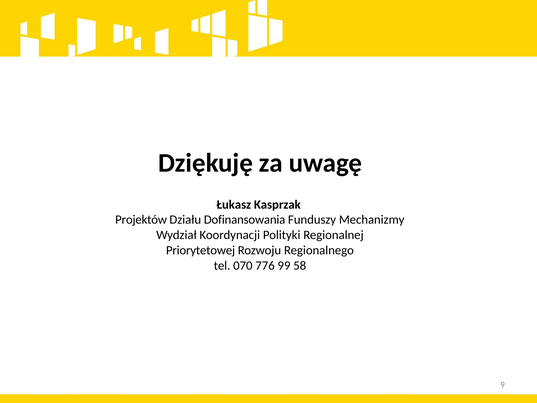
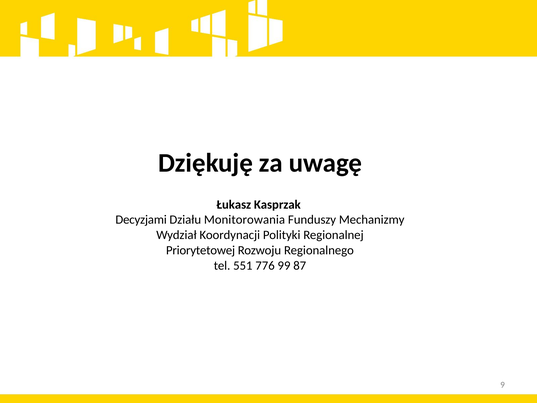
Projektów: Projektów -> Decyzjami
Dofinansowania: Dofinansowania -> Monitorowania
070: 070 -> 551
58: 58 -> 87
